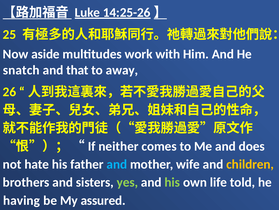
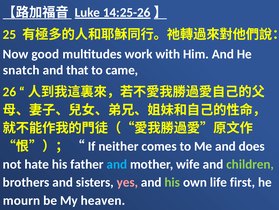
aside: aside -> good
away: away -> came
children colour: yellow -> light green
yes colour: light green -> pink
told: told -> first
having: having -> mourn
assured: assured -> heaven
